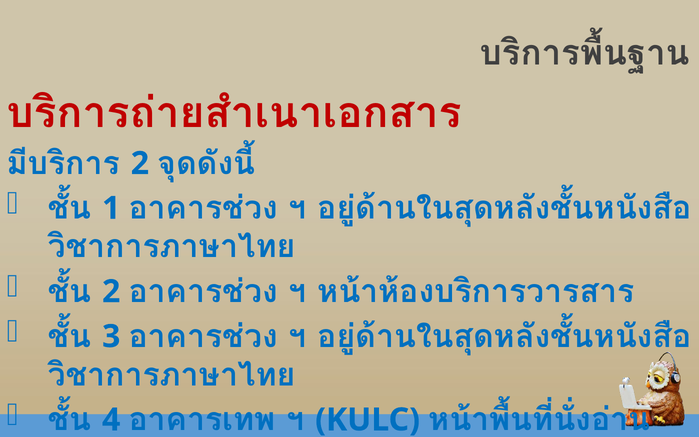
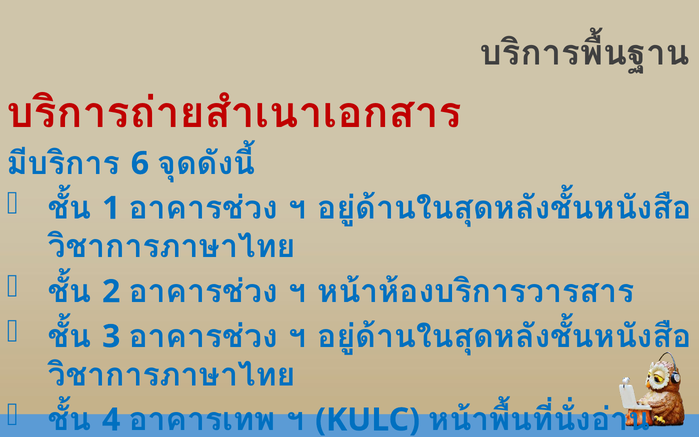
2 at (140, 163): 2 -> 6
